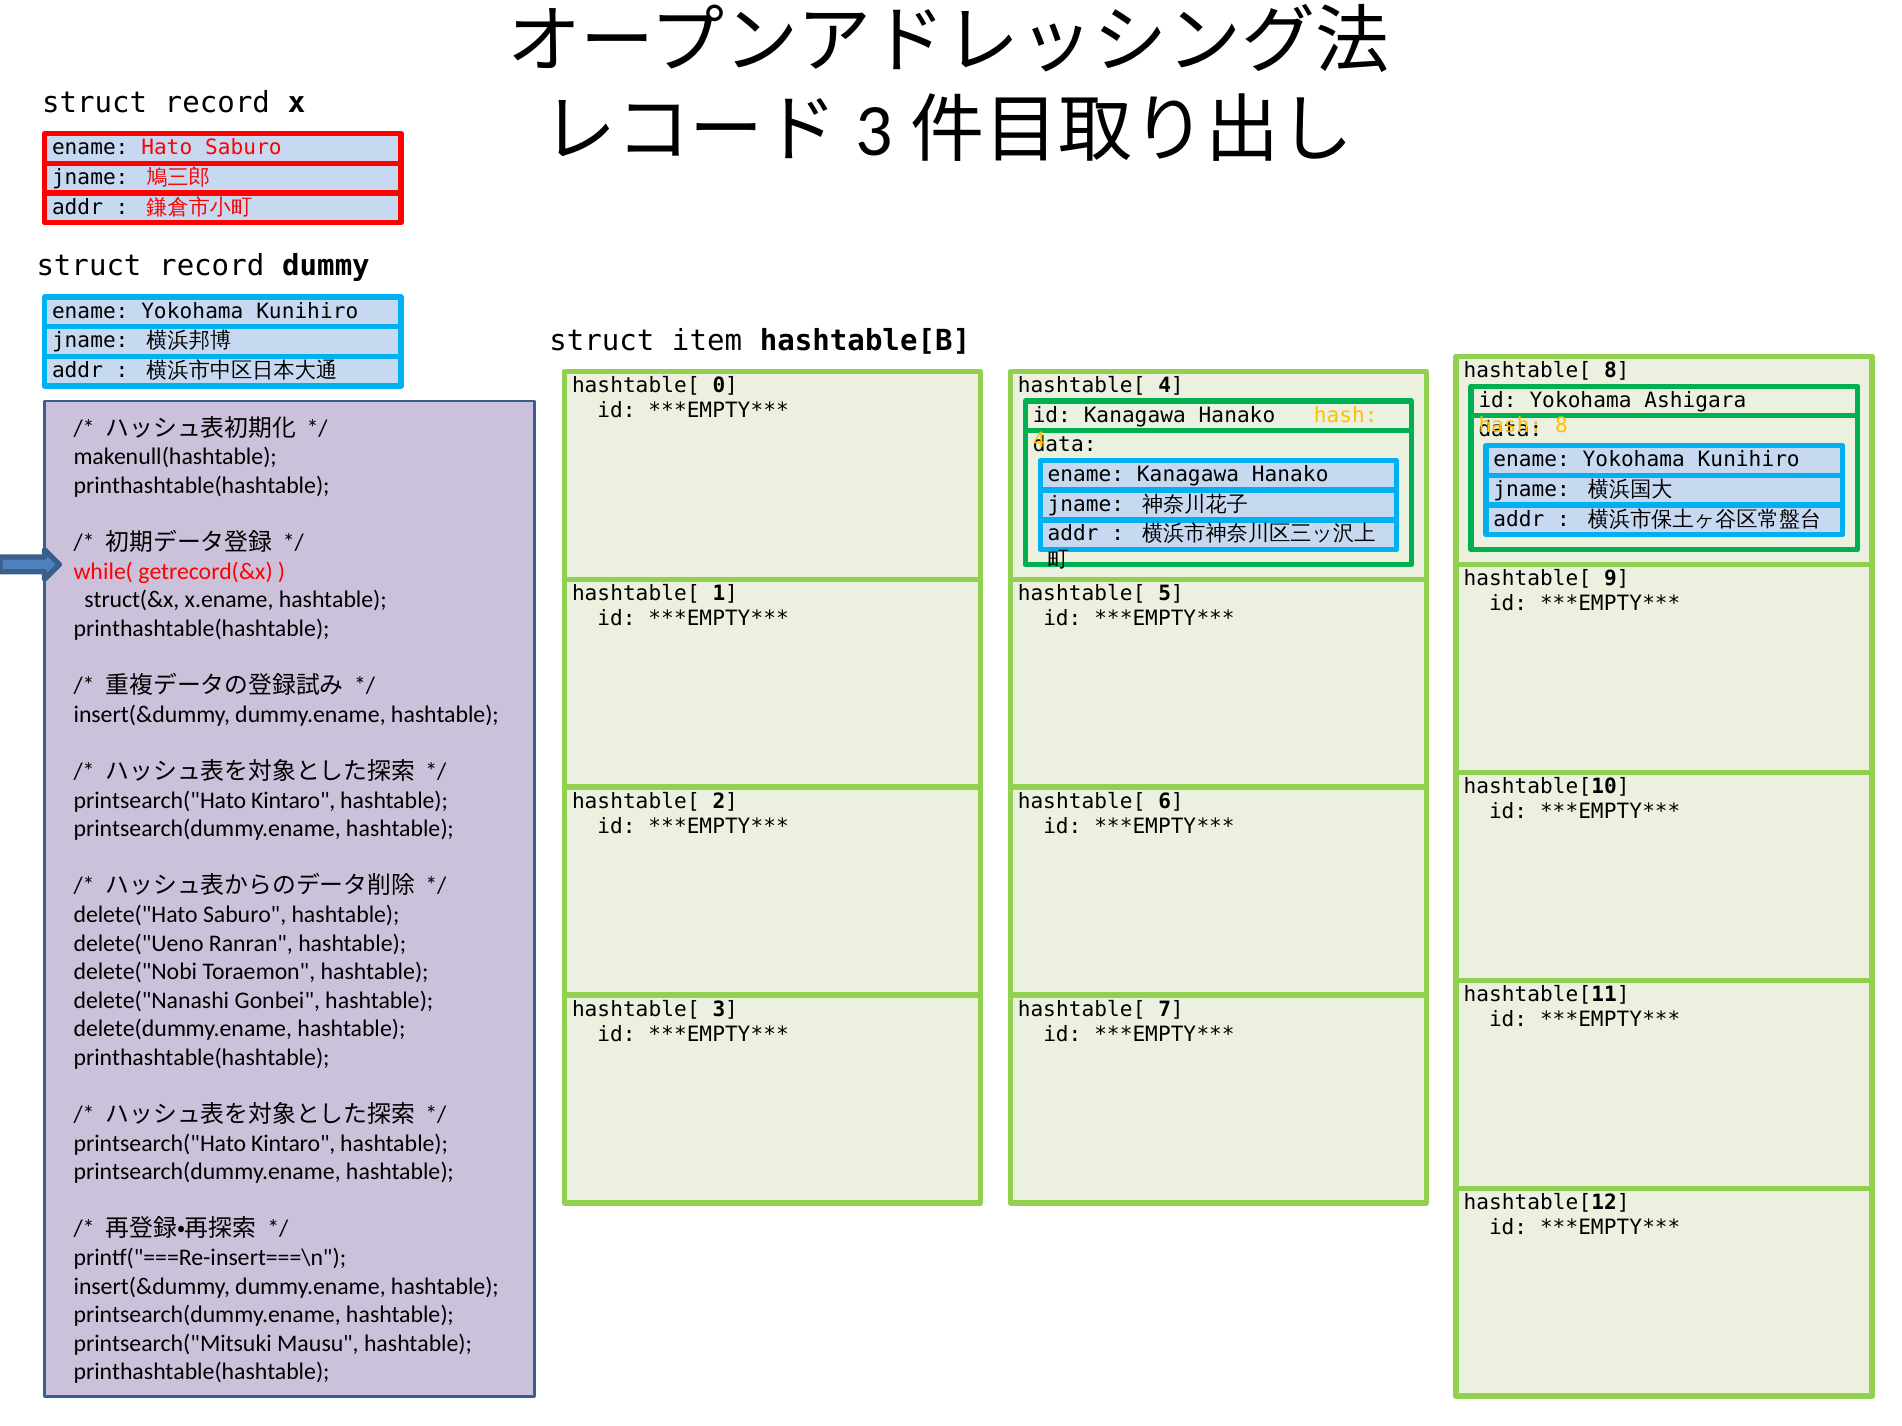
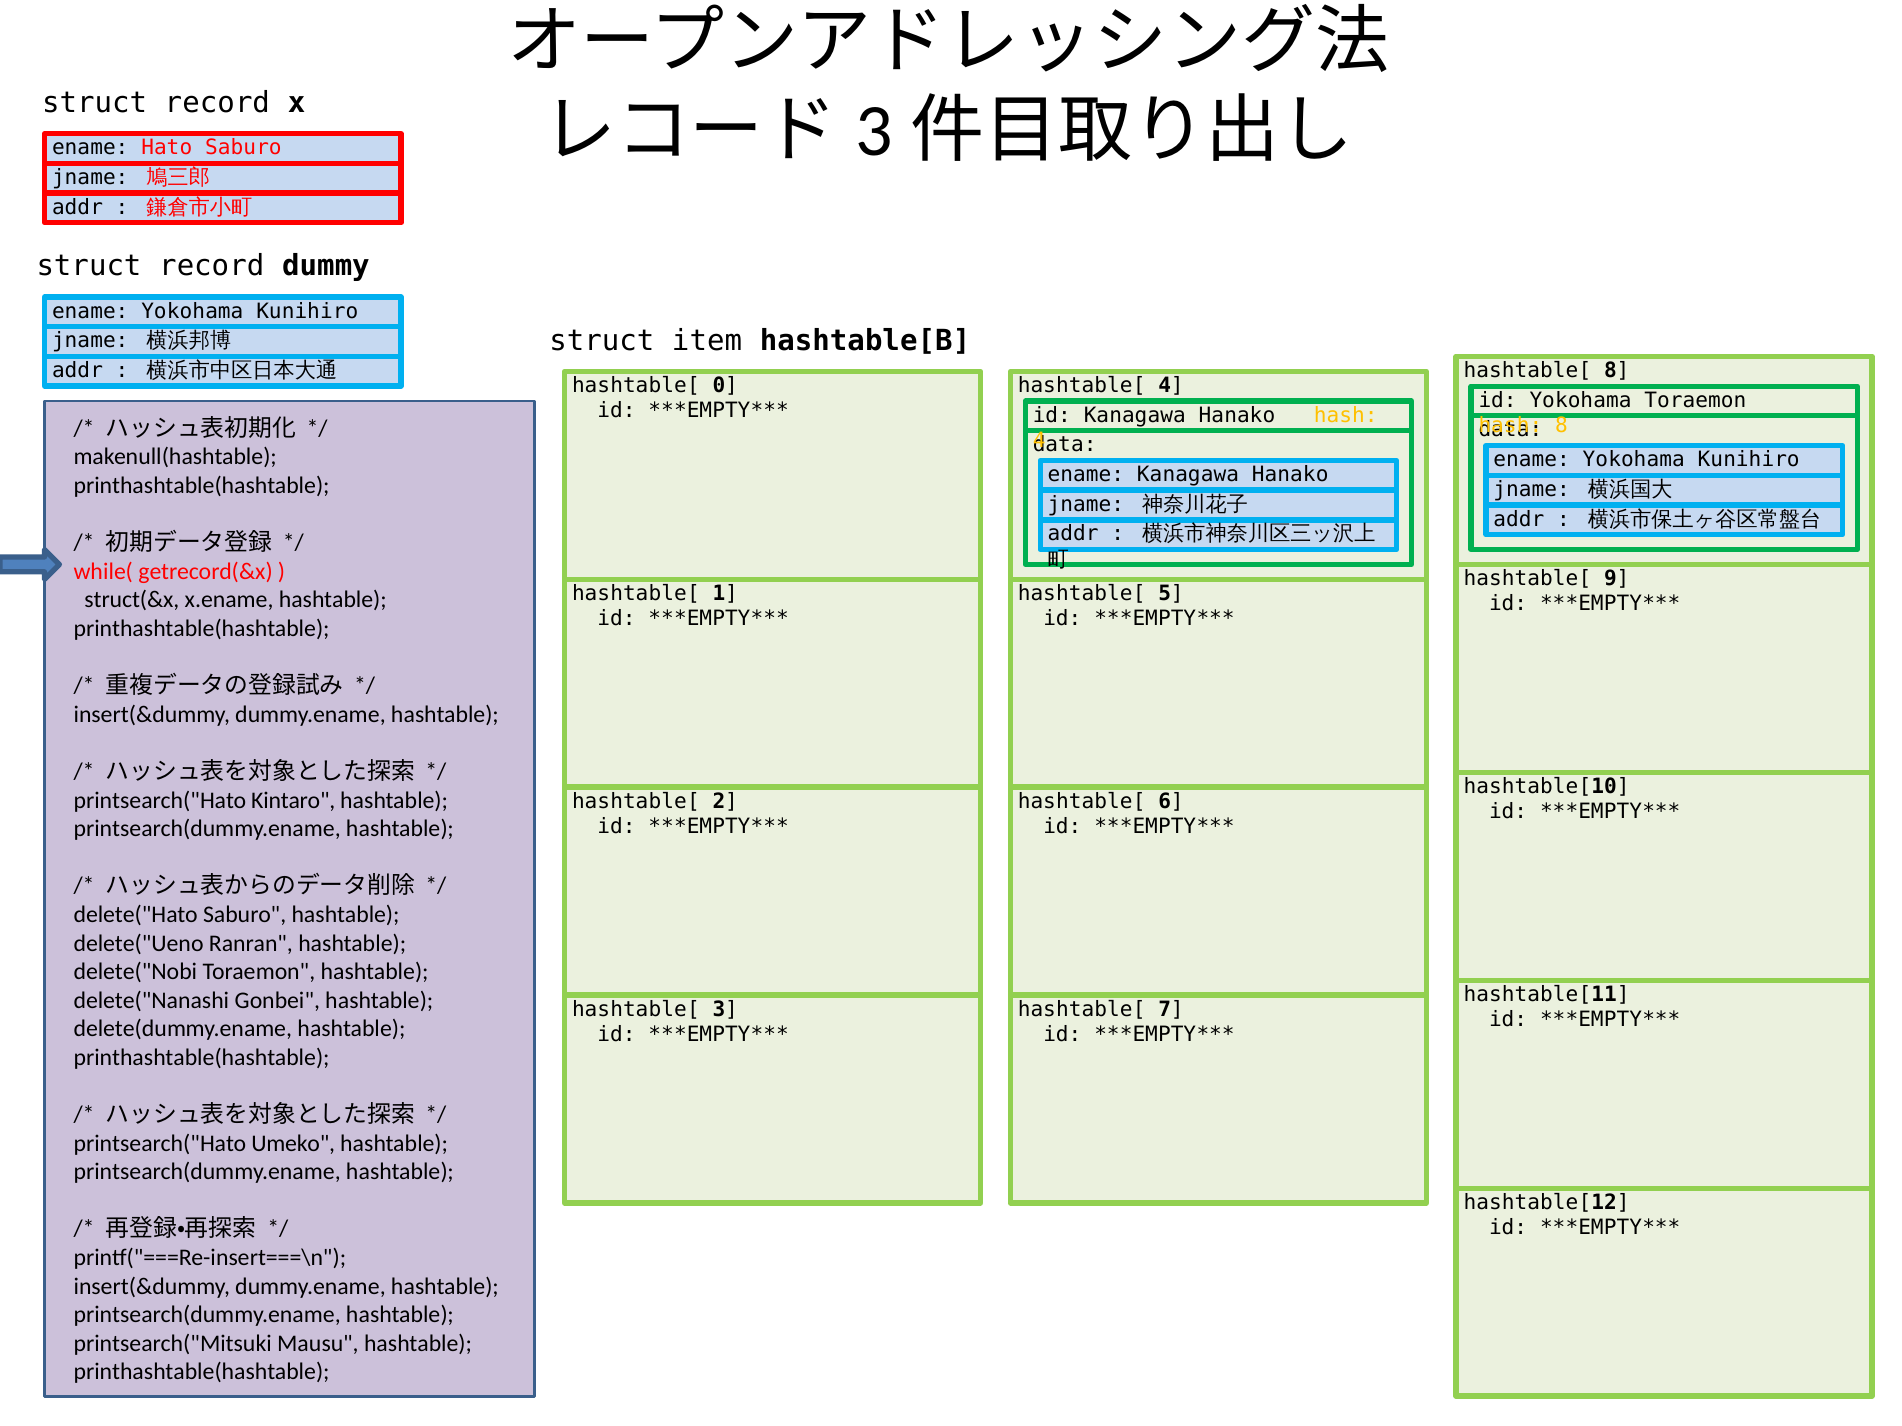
Ashigara at (1695, 400): Ashigara -> Toraemon
Kintaro at (293, 1144): Kintaro -> Umeko
